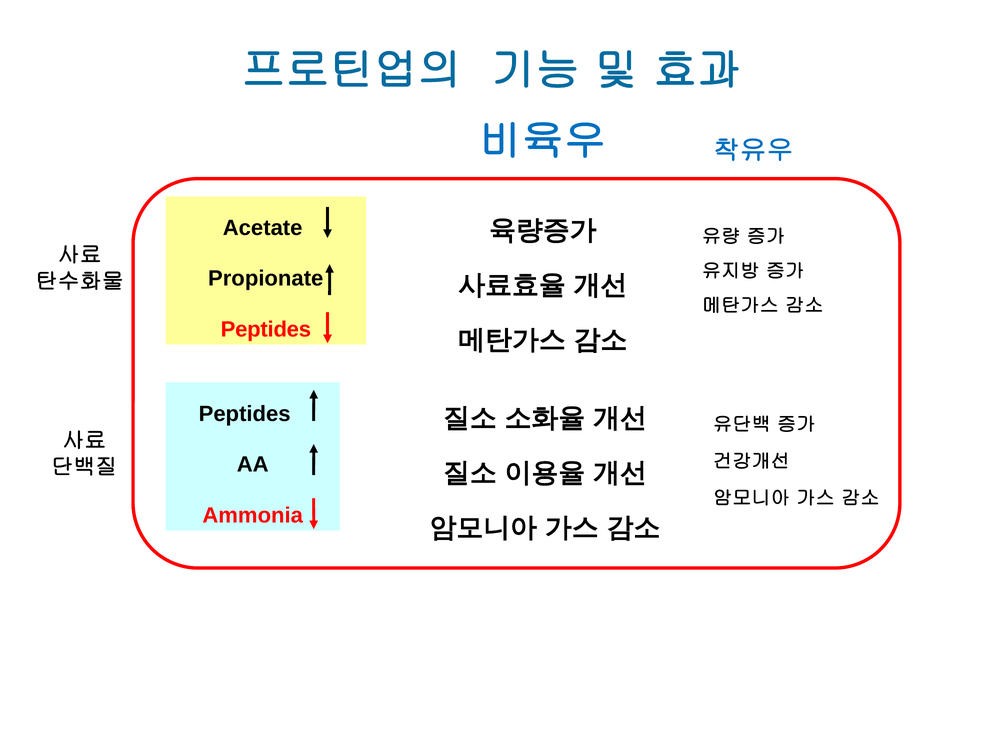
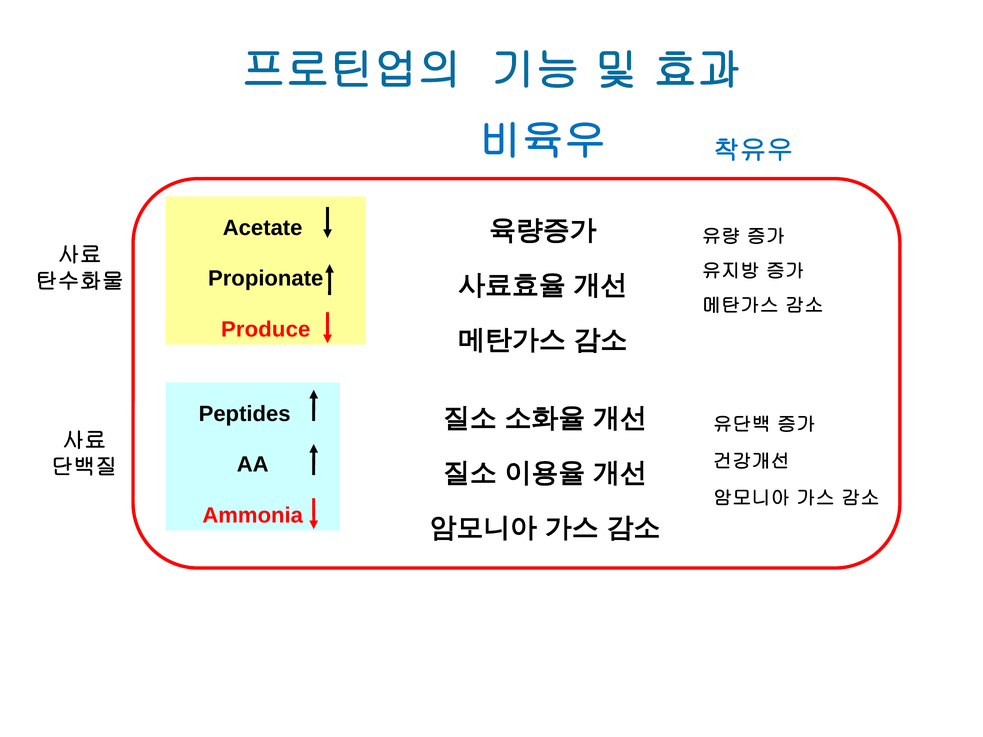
Peptides at (266, 330): Peptides -> Produce
